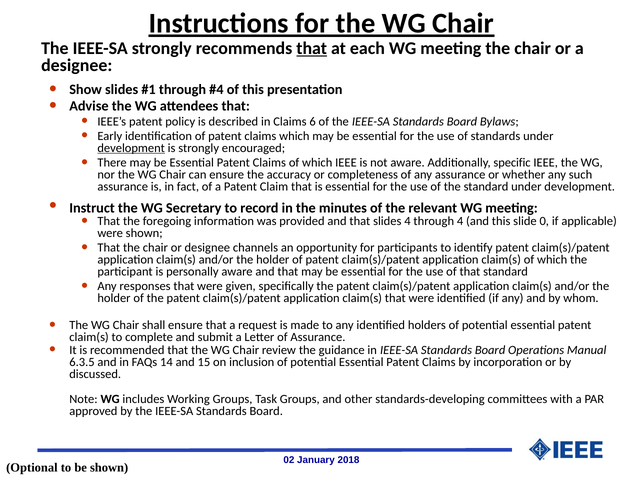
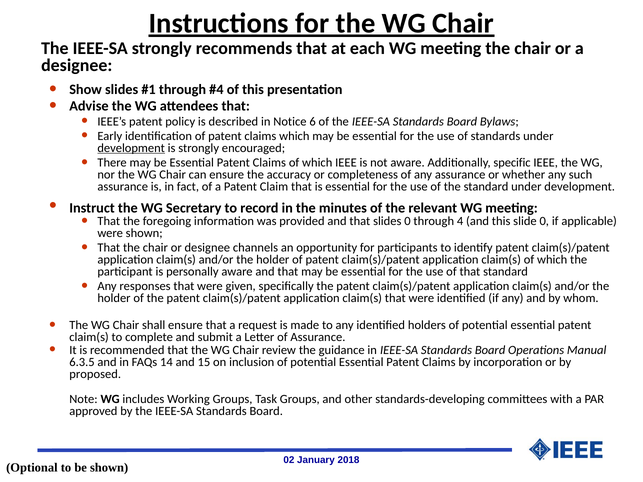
that at (312, 48) underline: present -> none
in Claims: Claims -> Notice
slides 4: 4 -> 0
discussed: discussed -> proposed
